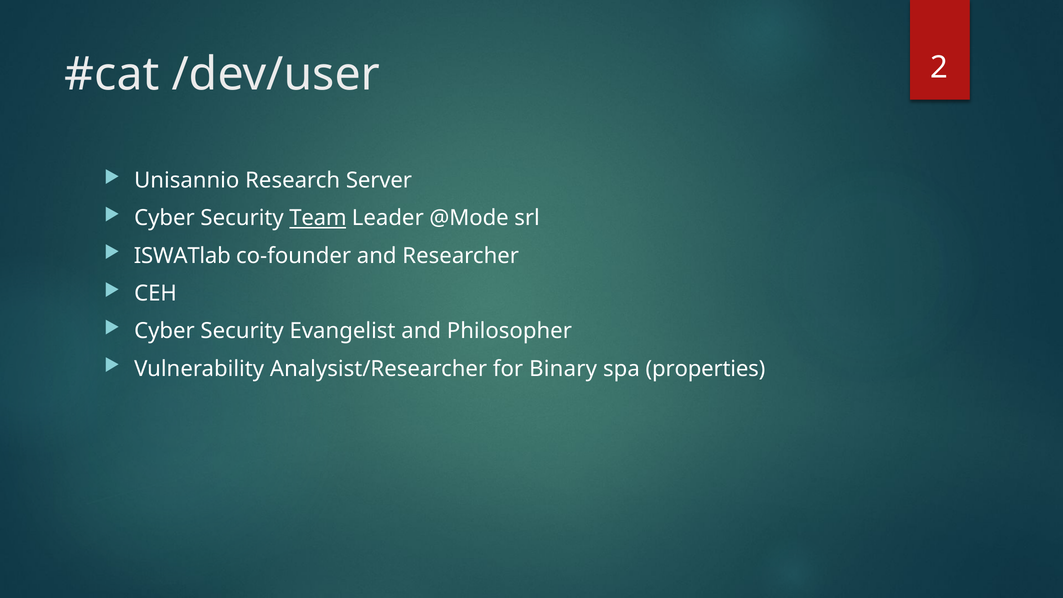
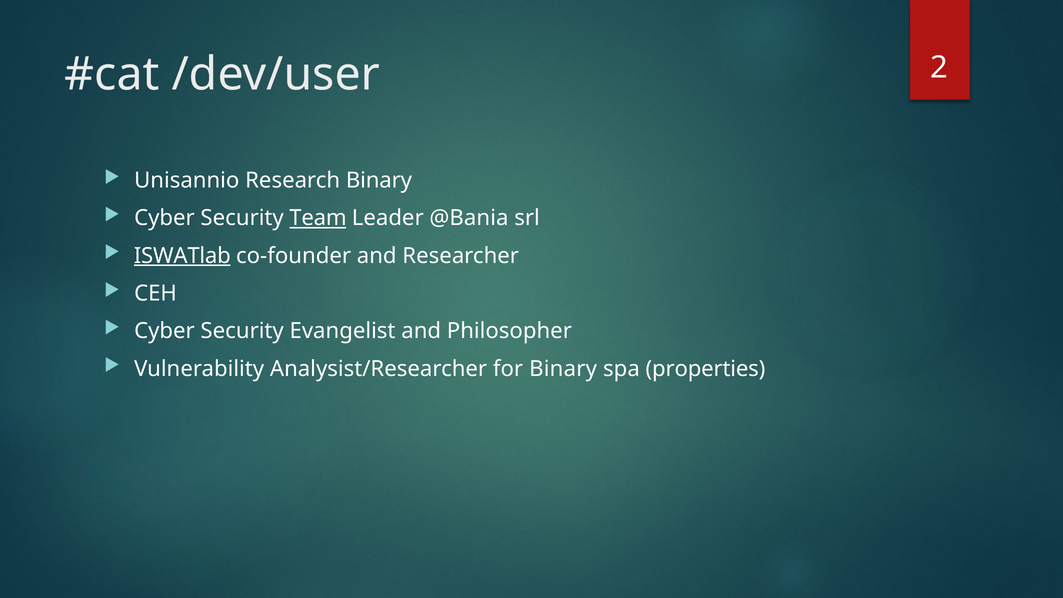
Research Server: Server -> Binary
@Mode: @Mode -> @Bania
ISWATlab underline: none -> present
